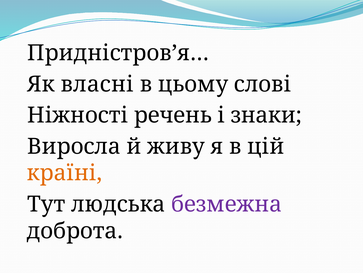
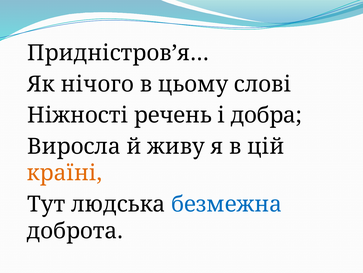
власні: власні -> нічого
знаки: знаки -> добра
безмежна colour: purple -> blue
